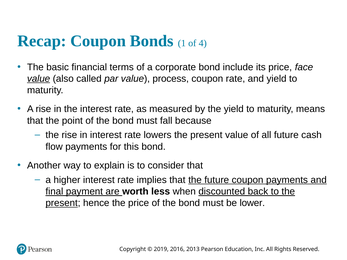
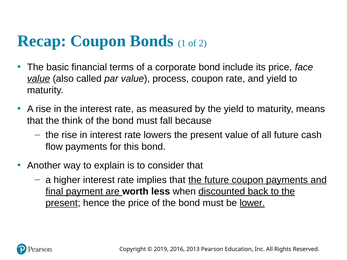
4: 4 -> 2
point: point -> think
lower underline: none -> present
